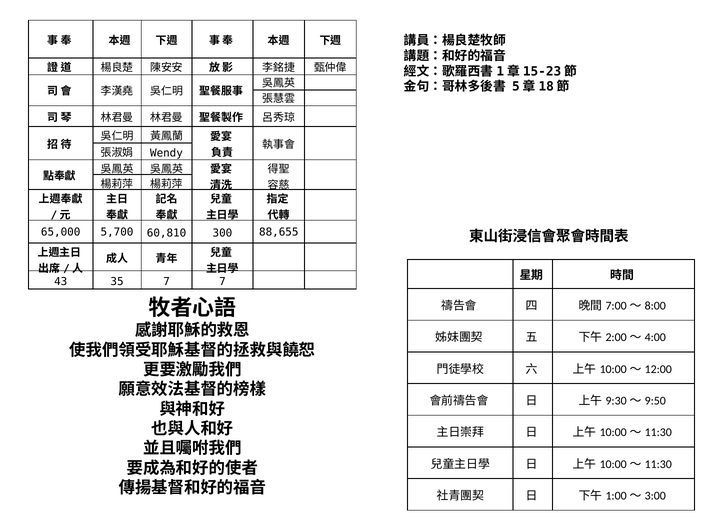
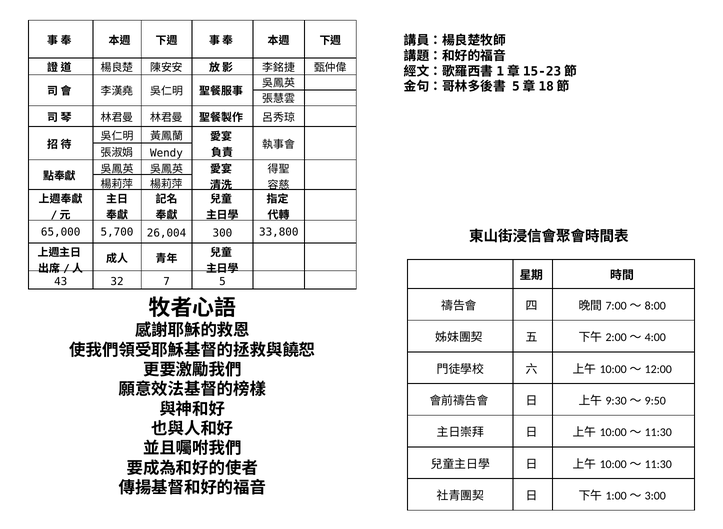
60,810: 60,810 -> 26,004
88,655: 88,655 -> 33,800
35: 35 -> 32
7 7: 7 -> 5
